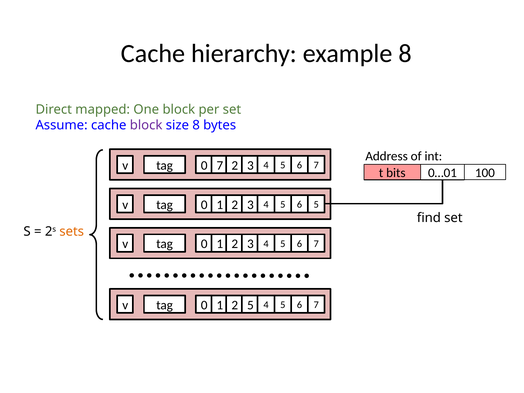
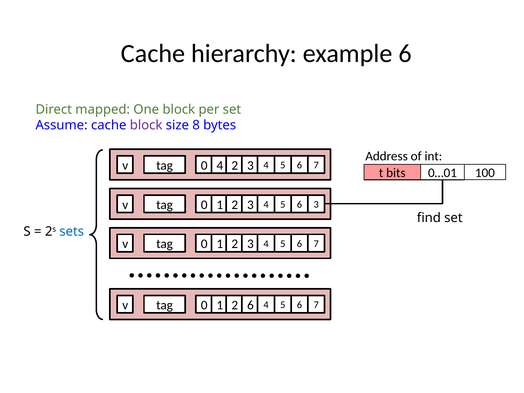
example 8: 8 -> 6
0 7: 7 -> 4
2 5: 5 -> 3
sets colour: orange -> blue
v 5: 5 -> 6
